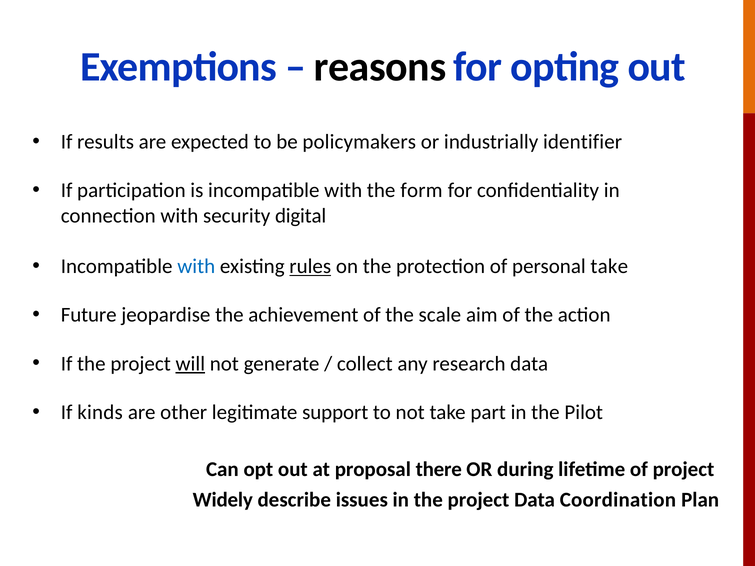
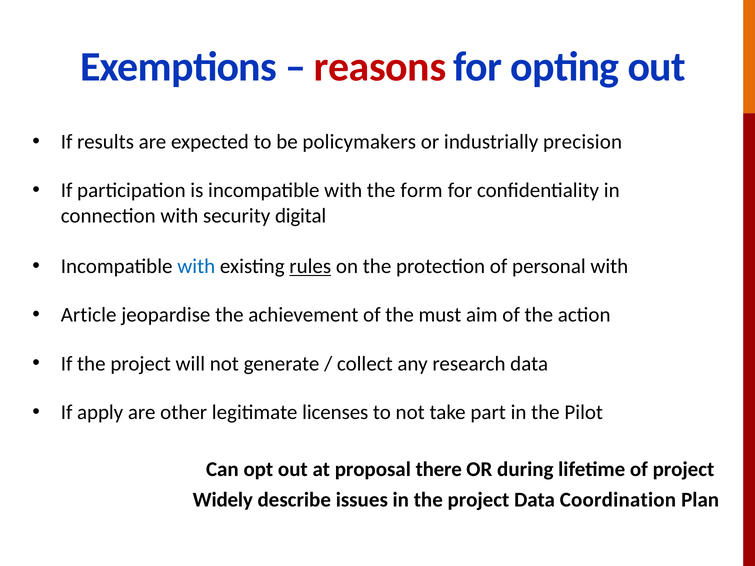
reasons colour: black -> red
identifier: identifier -> precision
personal take: take -> with
Future: Future -> Article
scale: scale -> must
will underline: present -> none
kinds: kinds -> apply
support: support -> licenses
